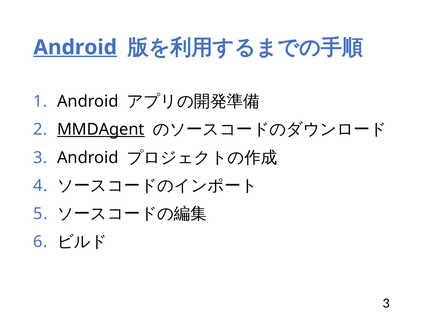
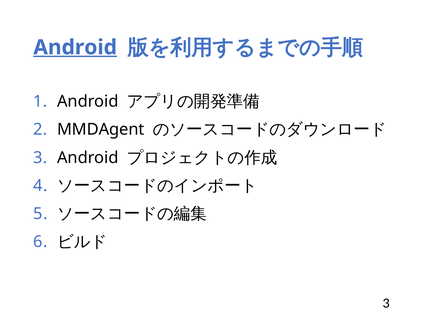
MMDAgent underline: present -> none
